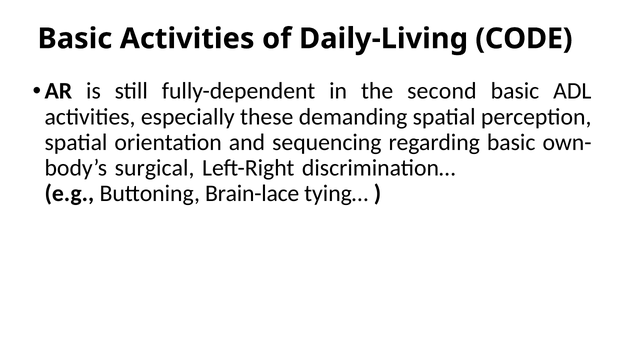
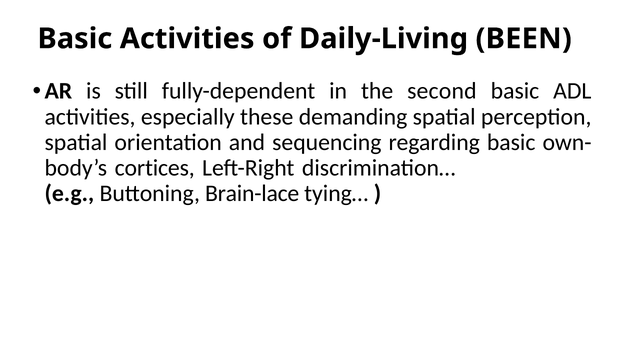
CODE: CODE -> BEEN
surgical: surgical -> cortices
